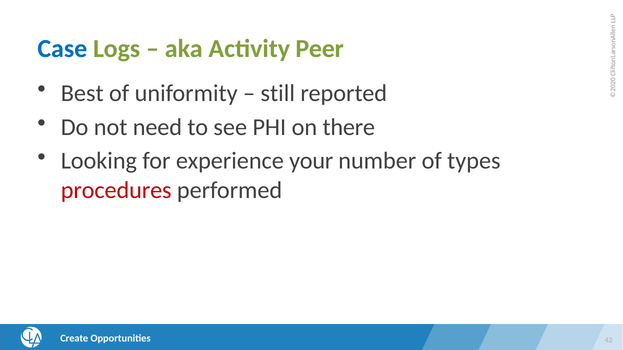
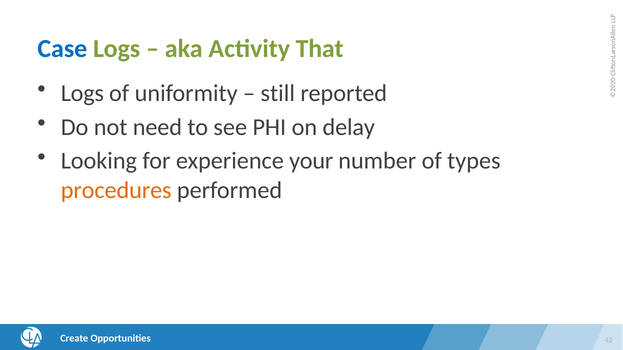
Peer: Peer -> That
Best at (82, 93): Best -> Logs
there: there -> delay
procedures colour: red -> orange
